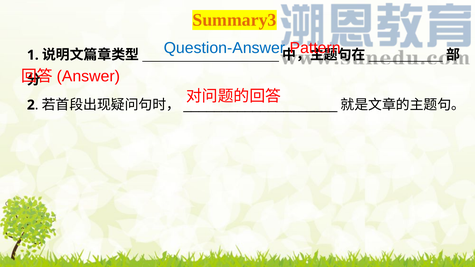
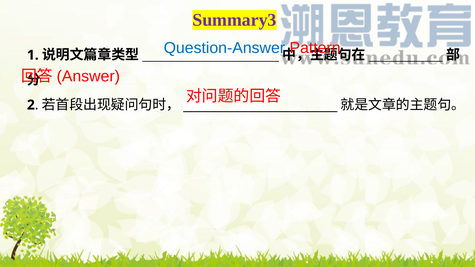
Summary3 colour: orange -> purple
